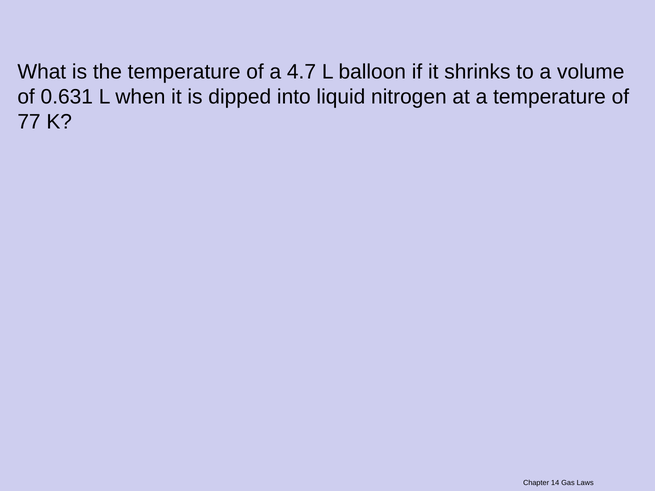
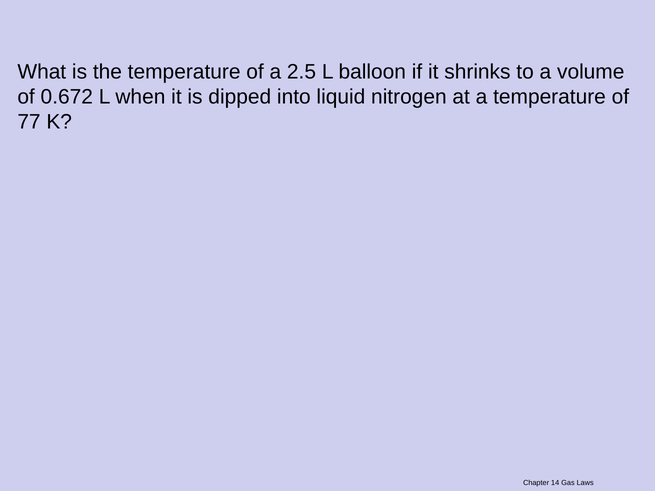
4.7: 4.7 -> 2.5
0.631: 0.631 -> 0.672
